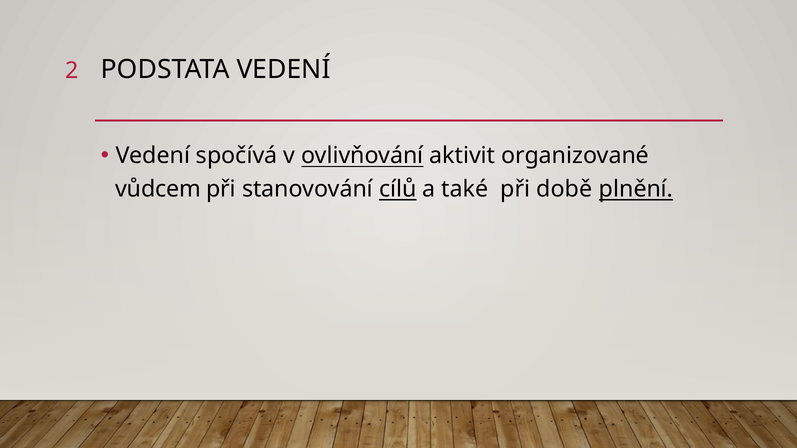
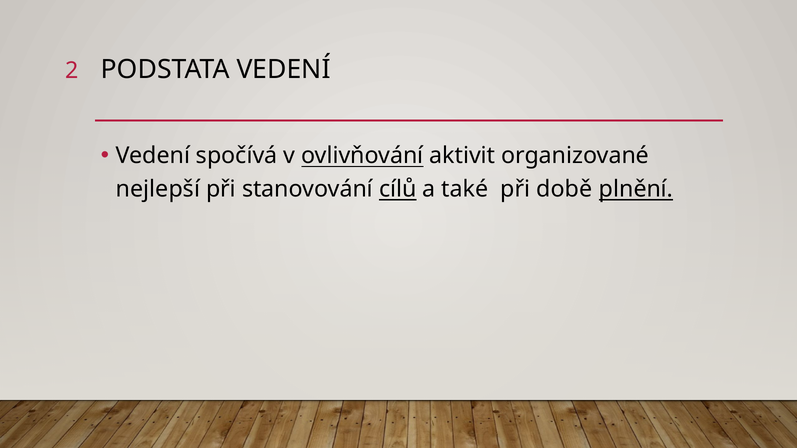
vůdcem: vůdcem -> nejlepší
